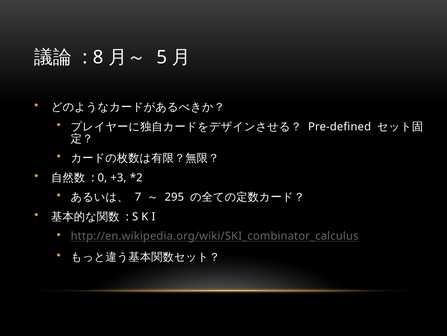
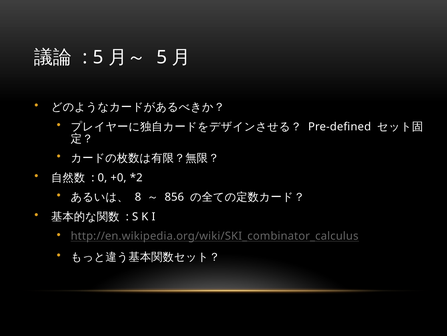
8 at (98, 57): 8 -> 5
+3: +3 -> +0
7: 7 -> 8
295: 295 -> 856
